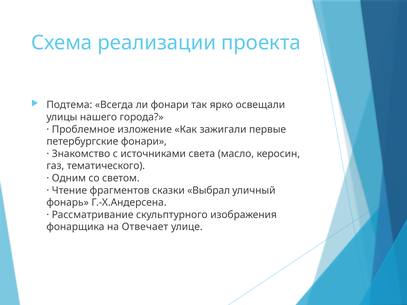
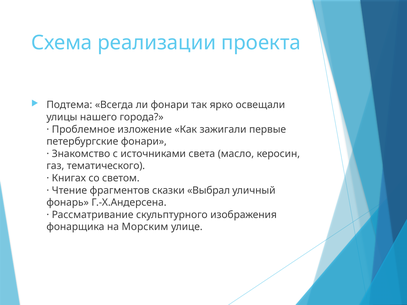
Одним: Одним -> Книгах
Отвечает: Отвечает -> Морским
